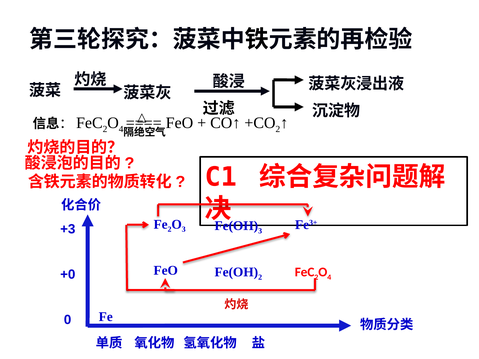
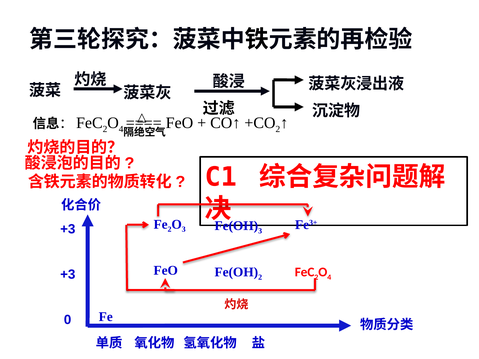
+0 at (68, 275): +0 -> +3
